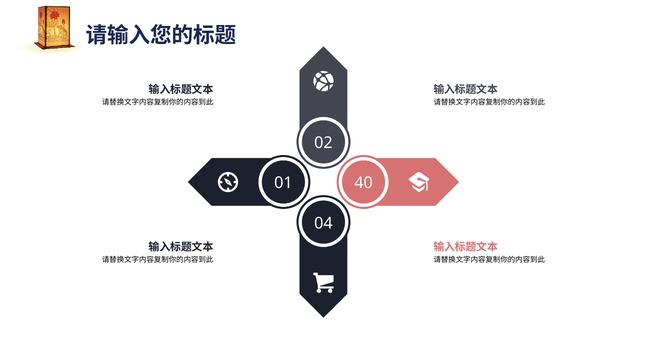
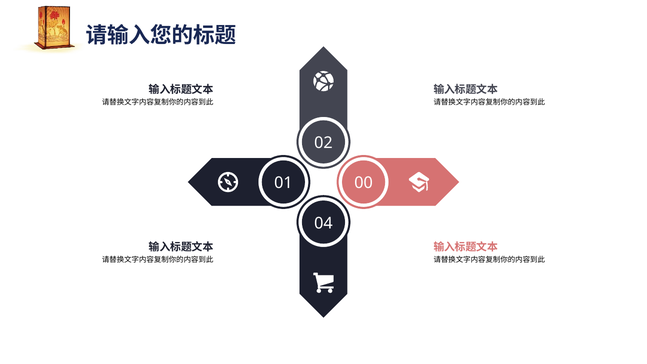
40: 40 -> 00
